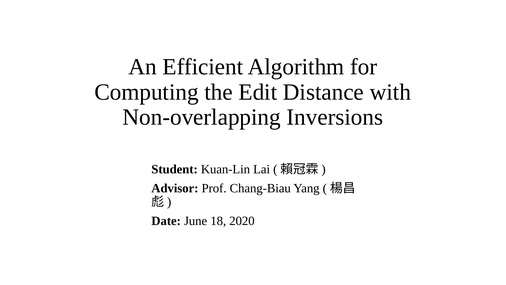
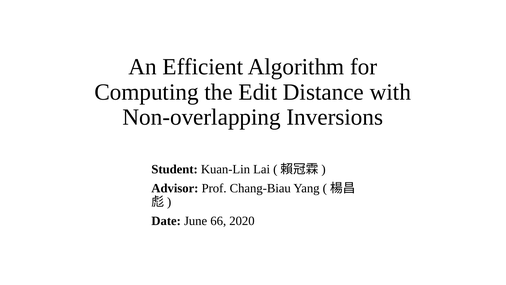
18: 18 -> 66
